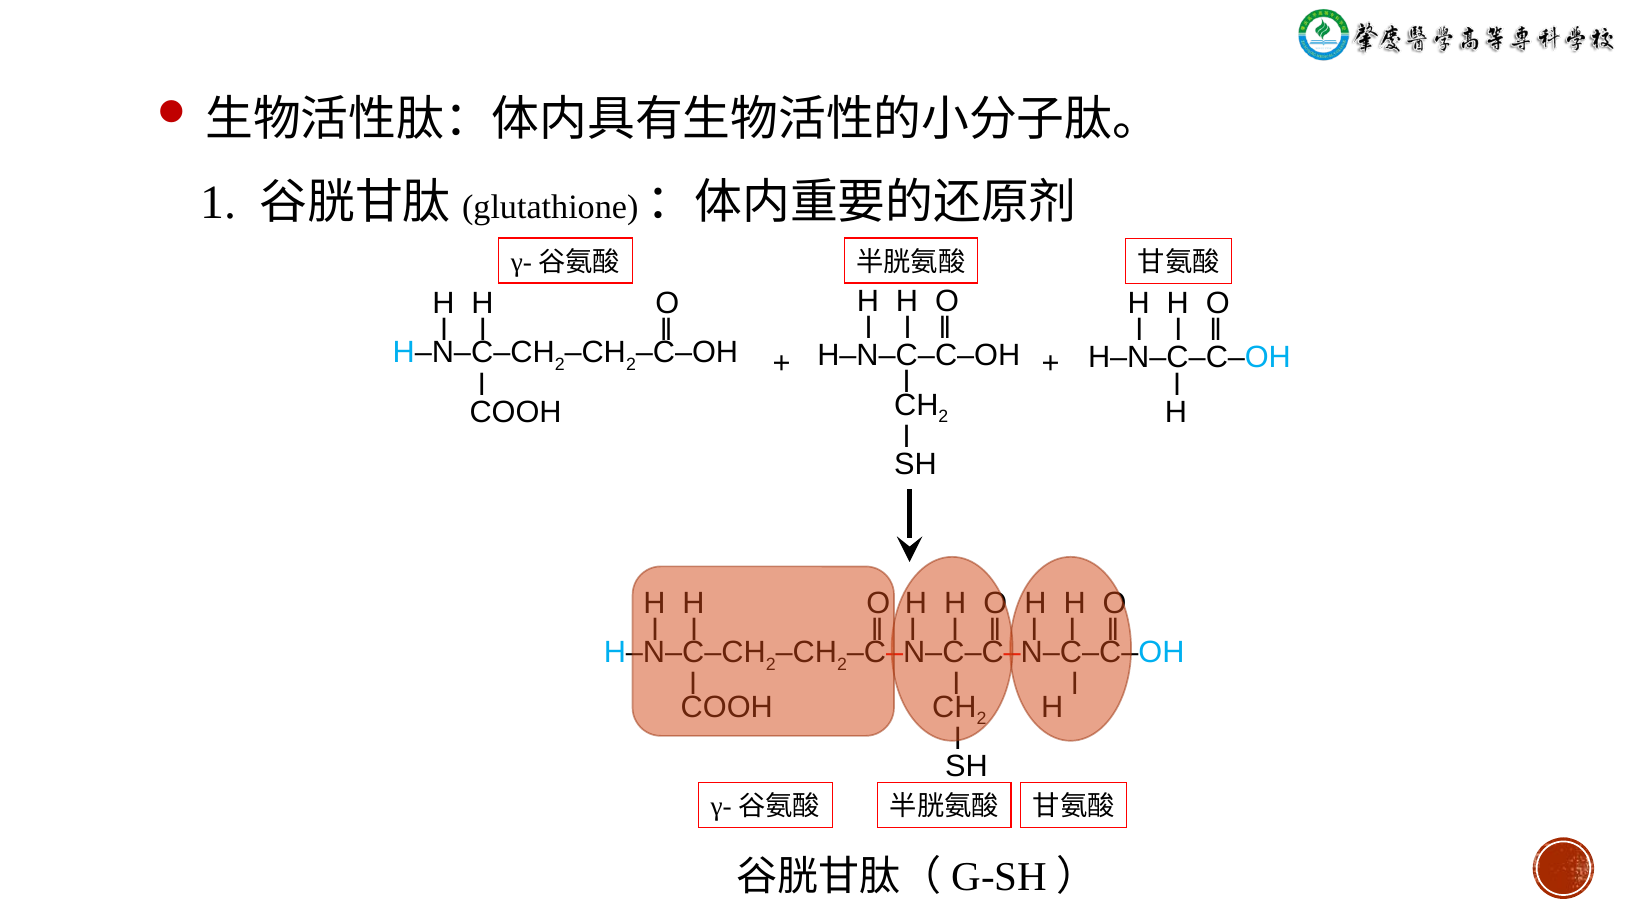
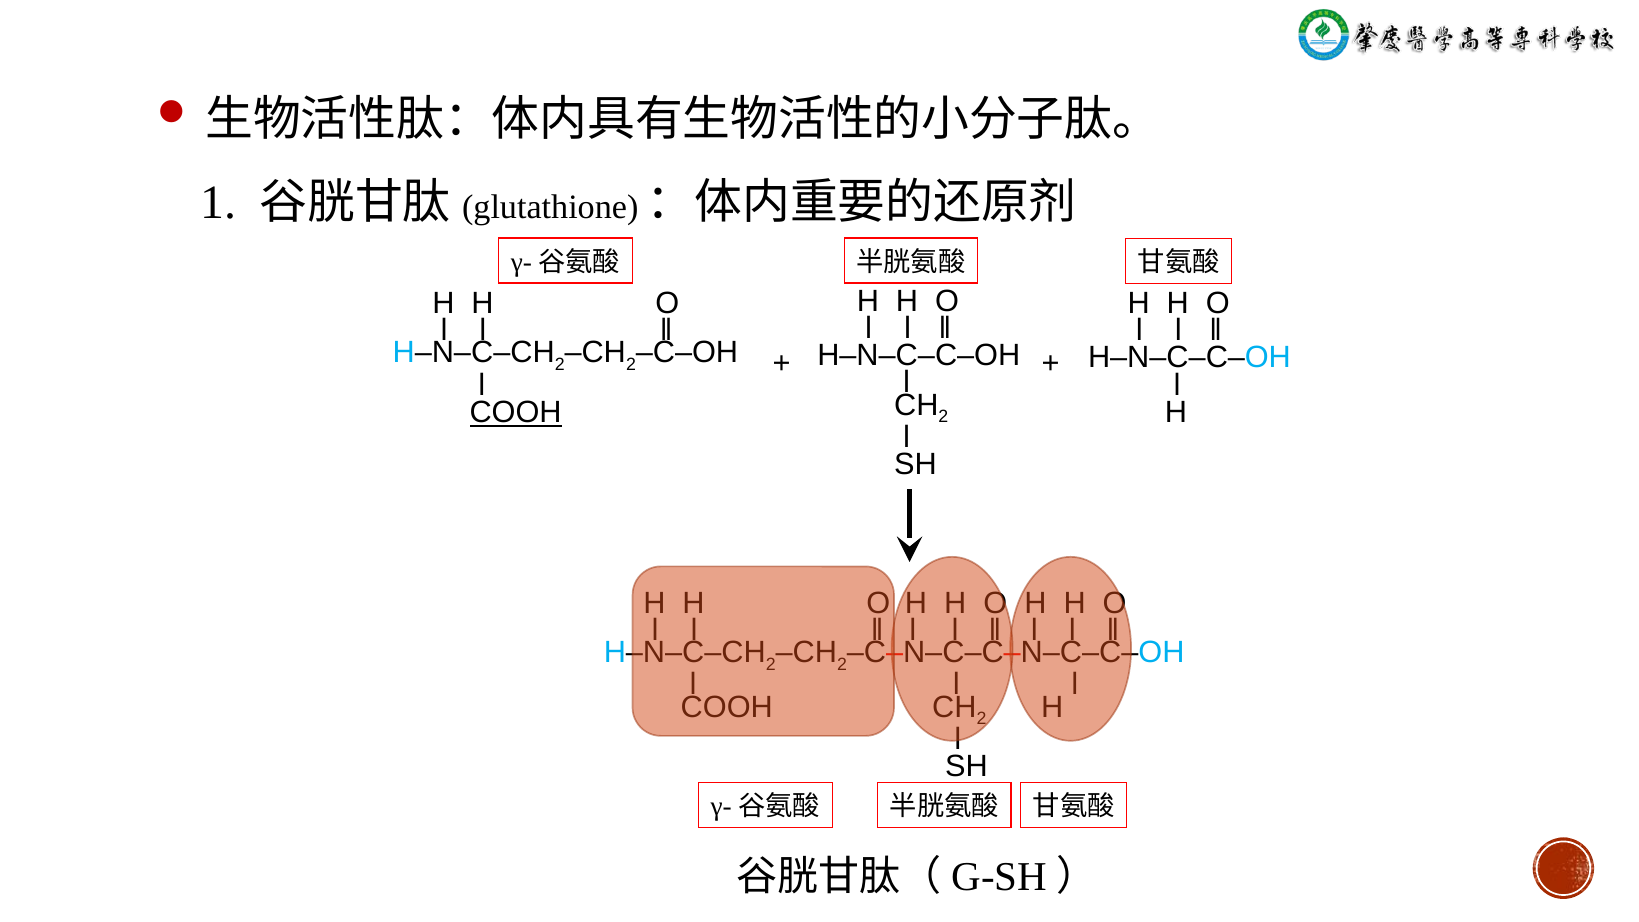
COOH at (516, 412) underline: none -> present
